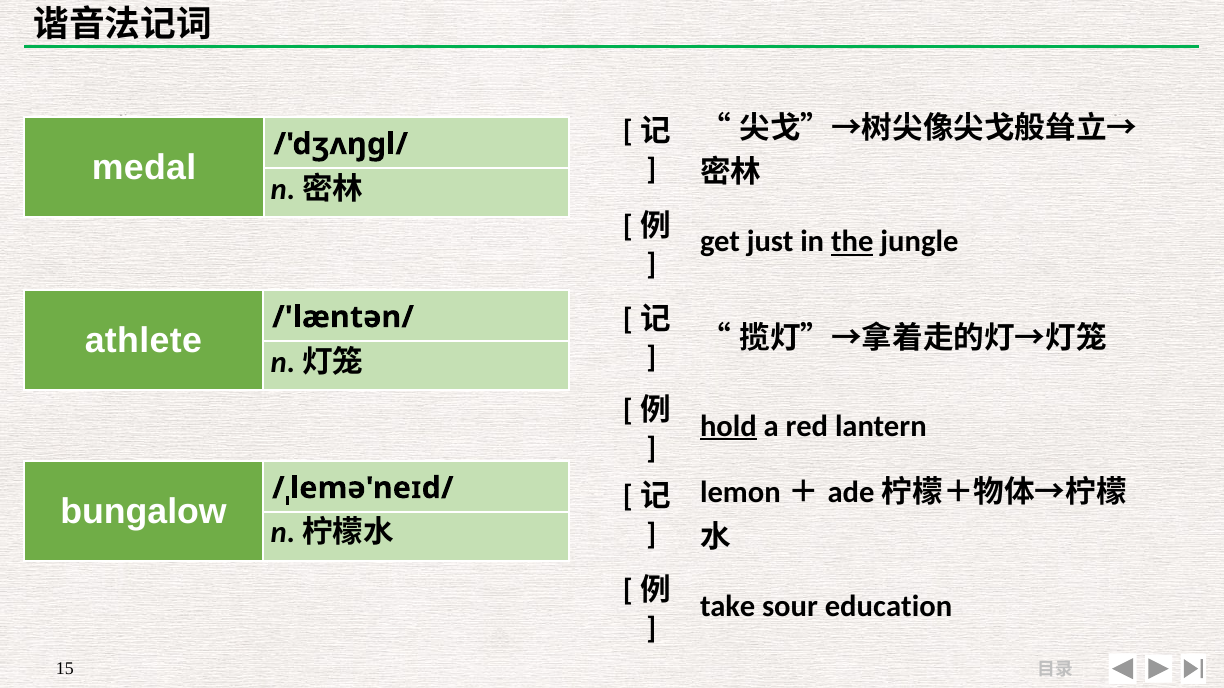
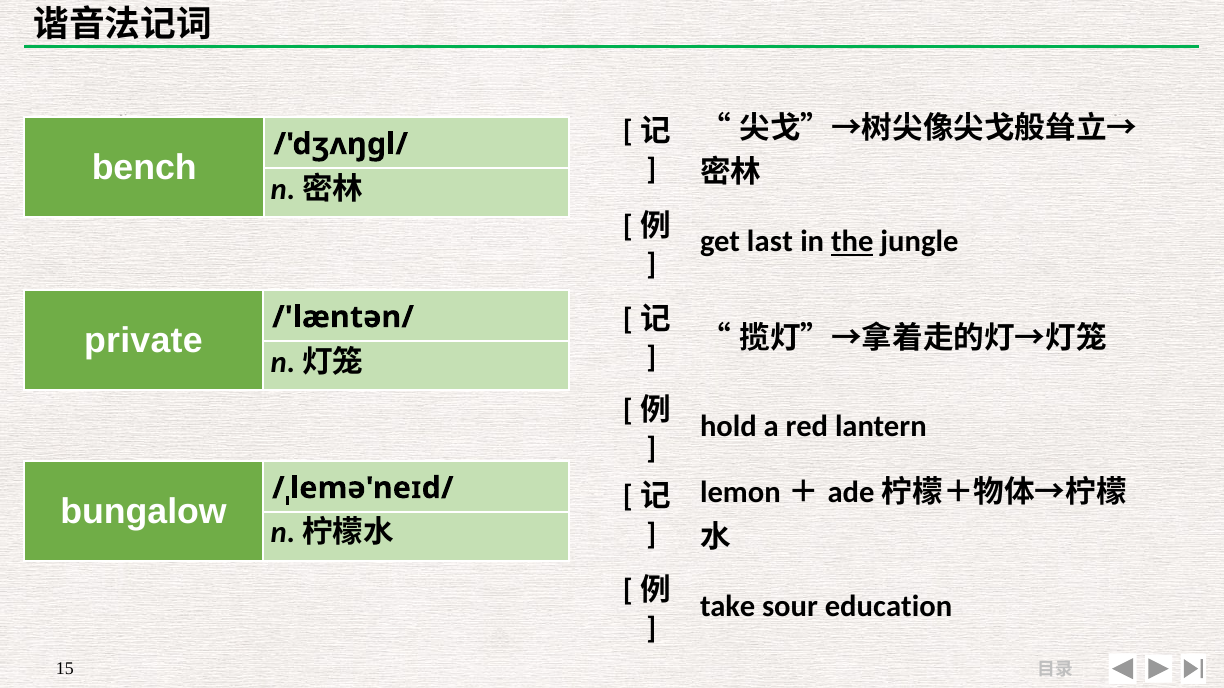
medal: medal -> bench
just: just -> last
athlete: athlete -> private
hold underline: present -> none
